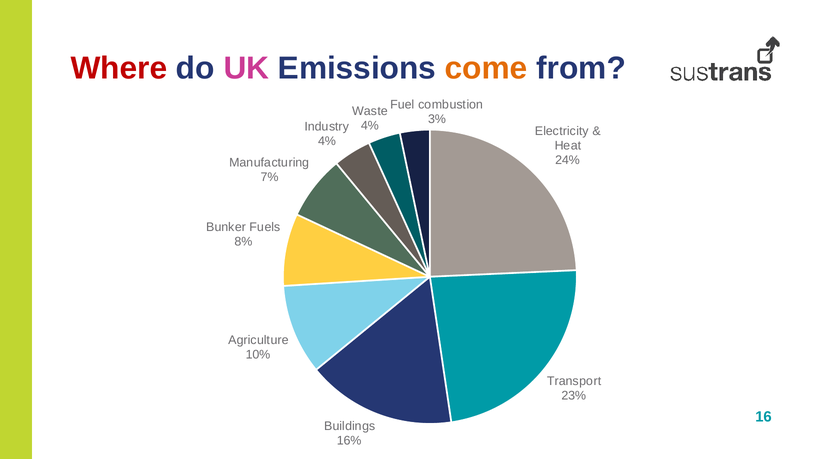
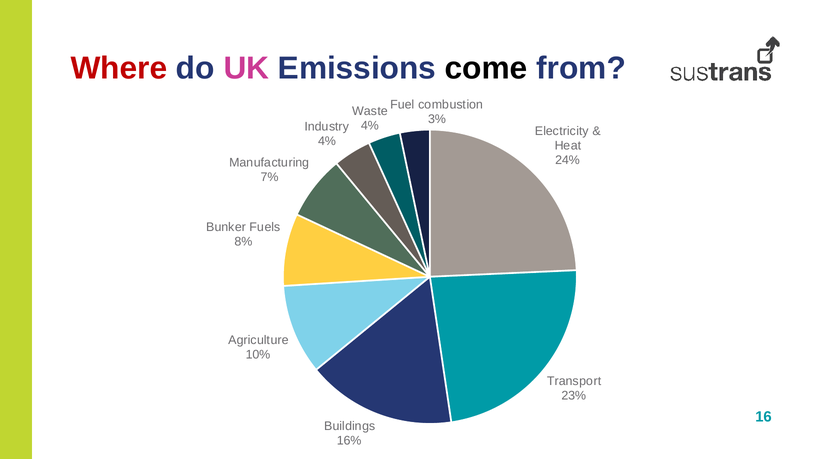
come colour: orange -> black
